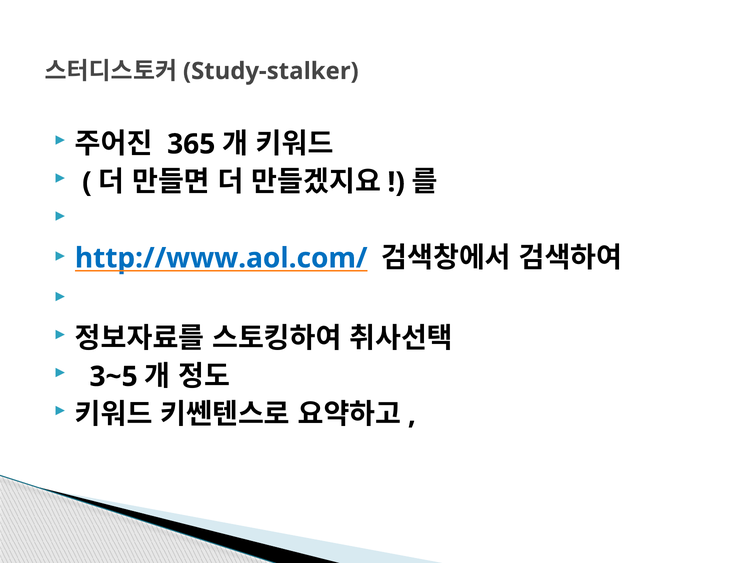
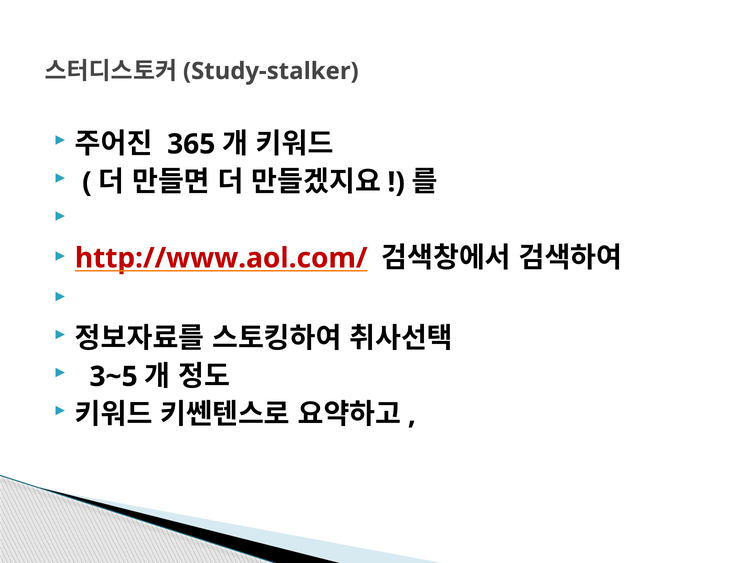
http://www.aol.com/ colour: blue -> red
